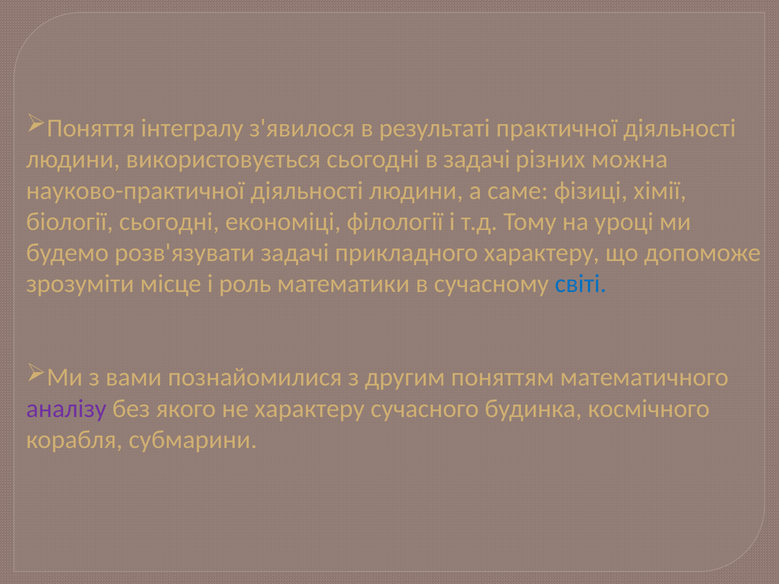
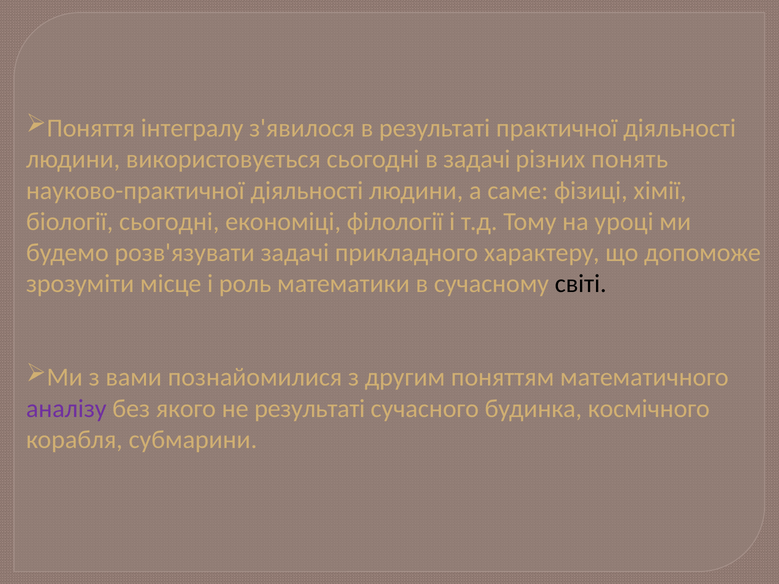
можна: можна -> понять
світі colour: blue -> black
не характеру: характеру -> результаті
